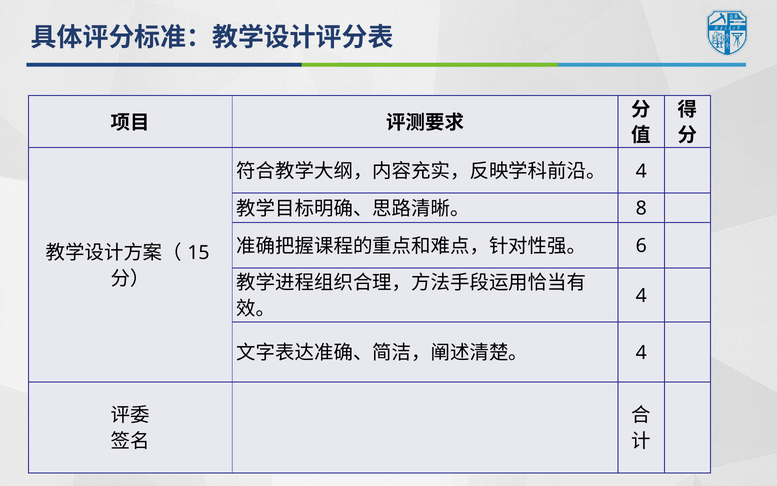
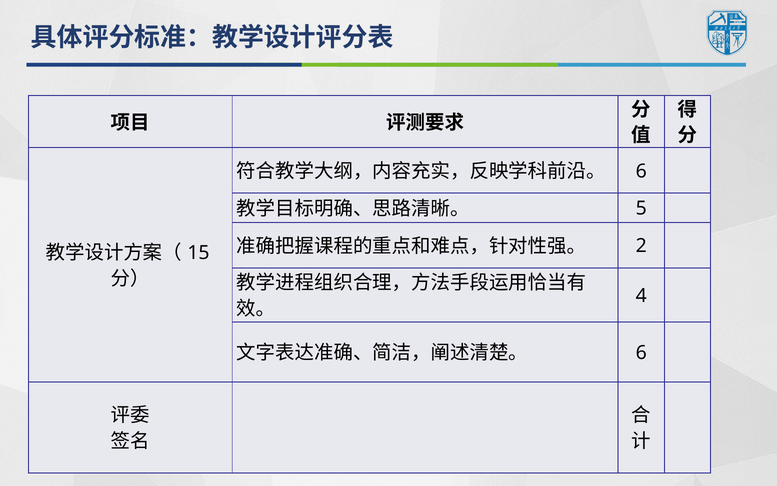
4 at (641, 171): 4 -> 6
8: 8 -> 5
6: 6 -> 2
4 at (641, 353): 4 -> 6
